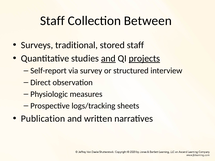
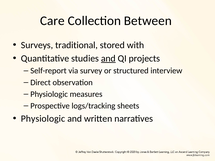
Staff at (52, 21): Staff -> Care
stored staff: staff -> with
projects underline: present -> none
Publication at (43, 119): Publication -> Physiologic
